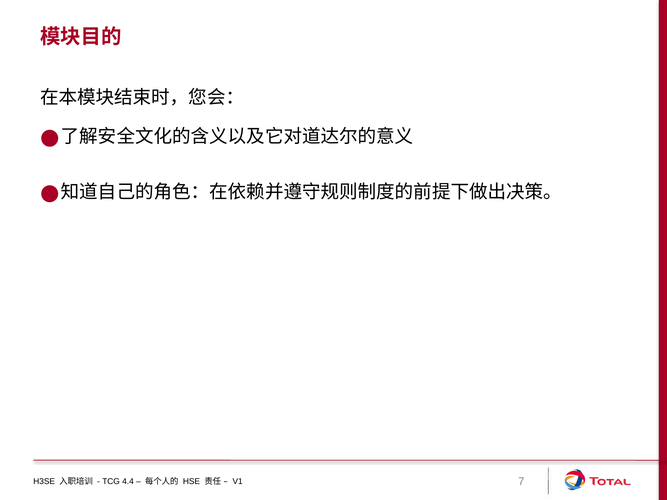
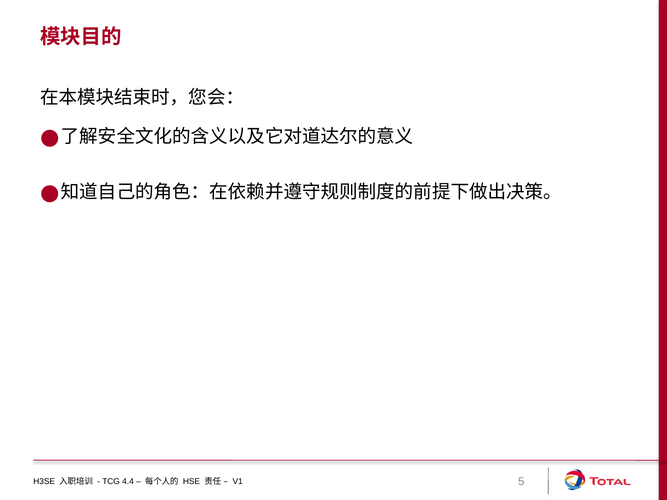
7: 7 -> 5
